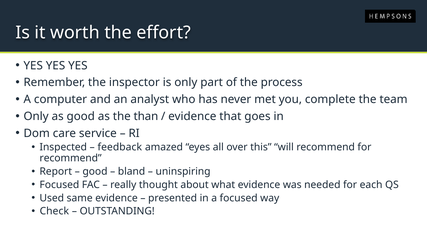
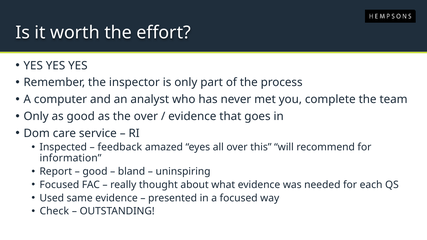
the than: than -> over
recommend at (71, 158): recommend -> information
